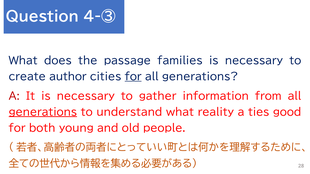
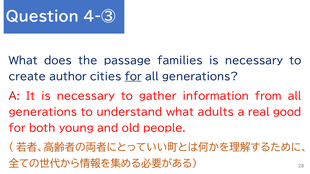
generations at (43, 112) underline: present -> none
reality: reality -> adults
ties: ties -> real
